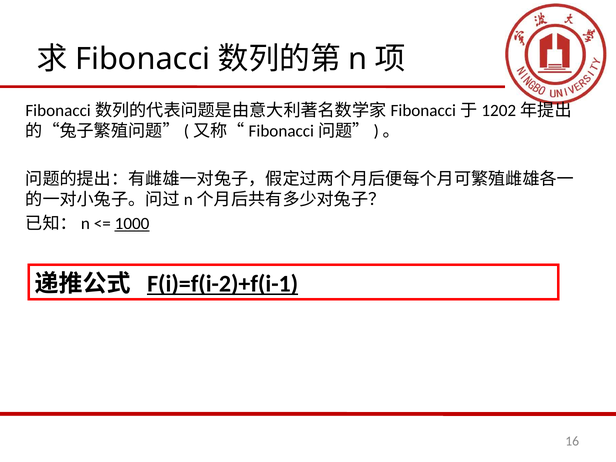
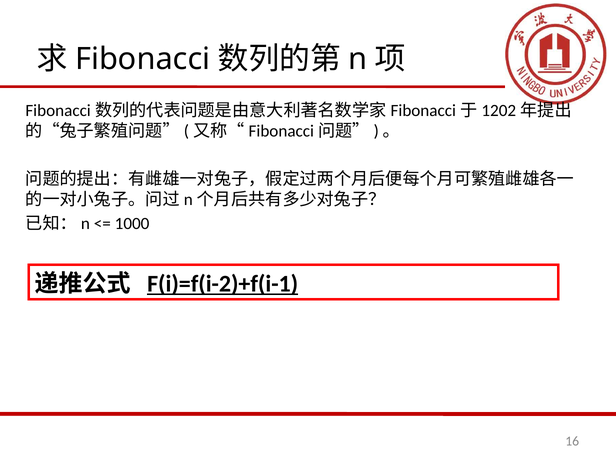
1000 underline: present -> none
